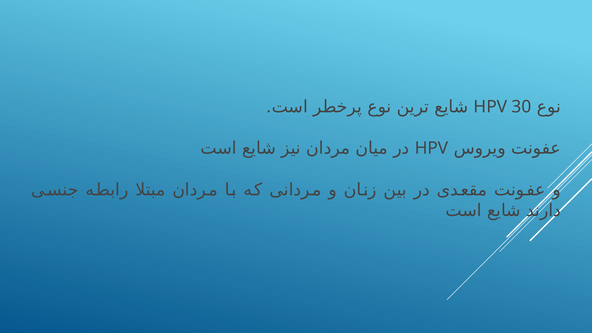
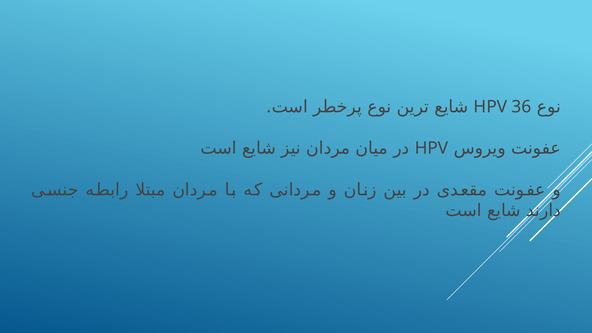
30: 30 -> 36
